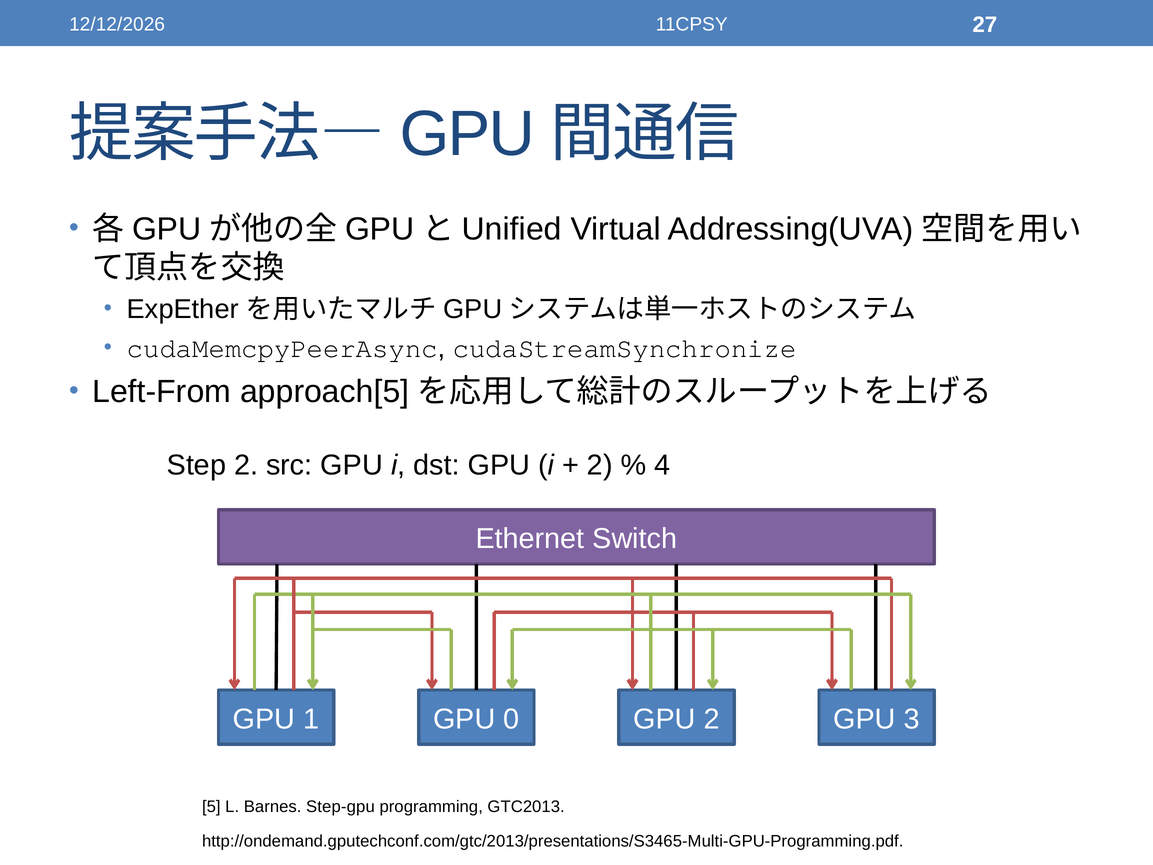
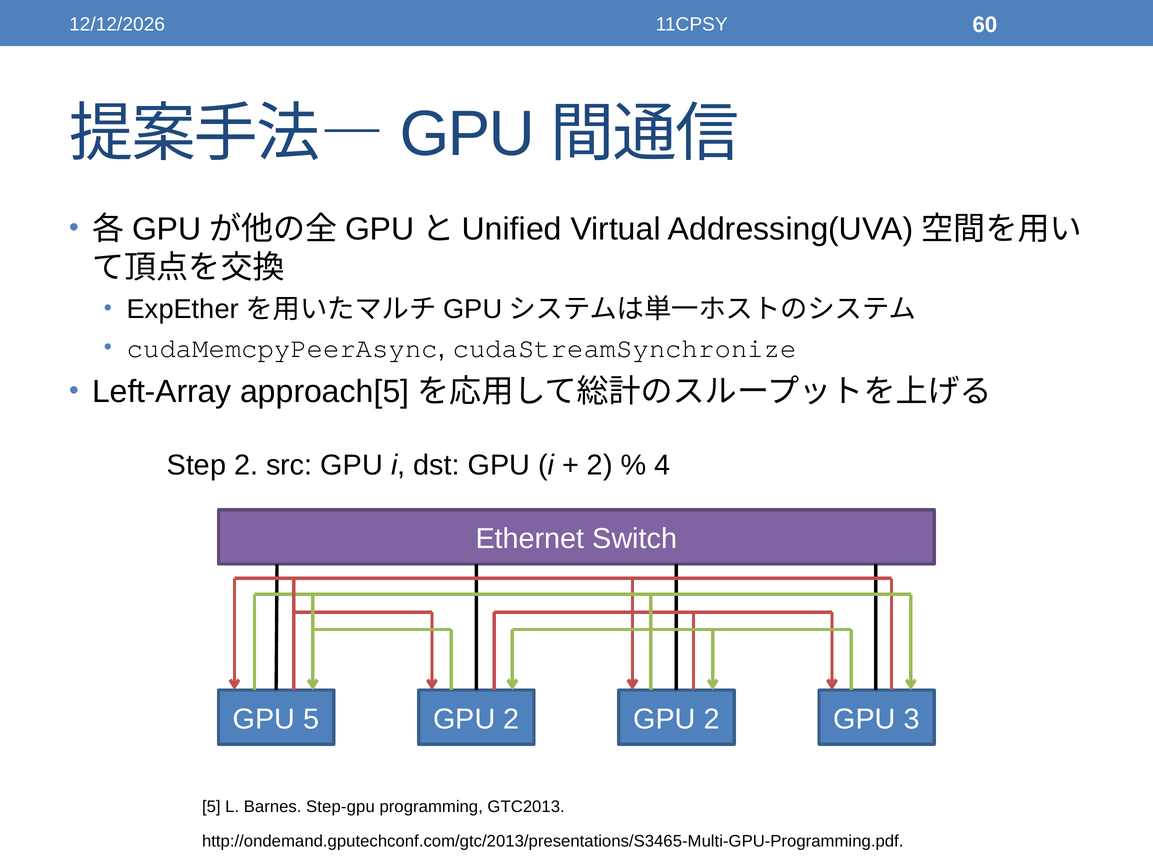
27: 27 -> 60
Left-From: Left-From -> Left-Array
GPU 1: 1 -> 5
0 at (511, 719): 0 -> 2
